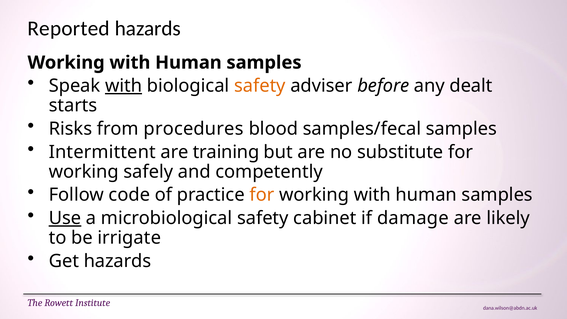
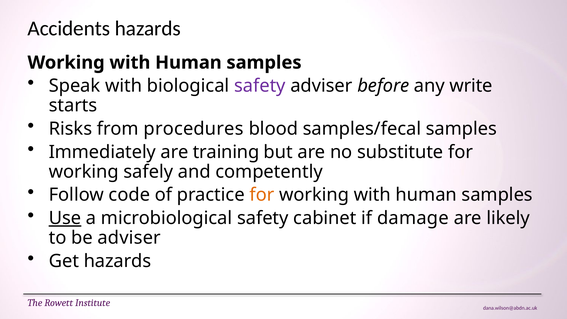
Reported: Reported -> Accidents
with at (124, 86) underline: present -> none
safety at (260, 86) colour: orange -> purple
dealt: dealt -> write
Intermittent: Intermittent -> Immediately
be irrigate: irrigate -> adviser
